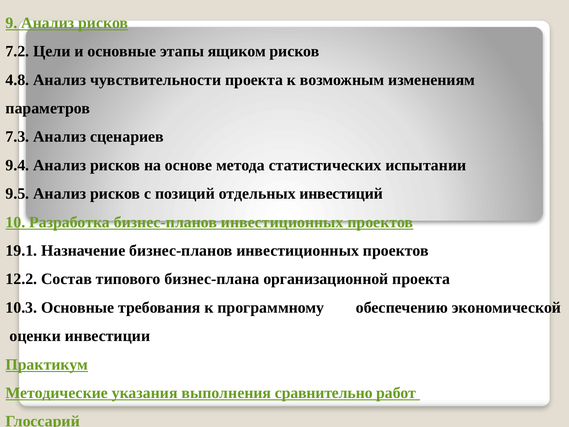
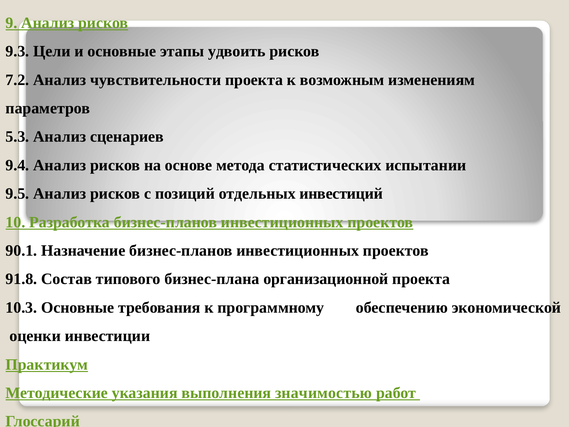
7.2: 7.2 -> 9.3
ящиком: ящиком -> удвоить
4.8: 4.8 -> 7.2
7.3: 7.3 -> 5.3
19.1: 19.1 -> 90.1
12.2: 12.2 -> 91.8
сравнительно: сравнительно -> значимостью
